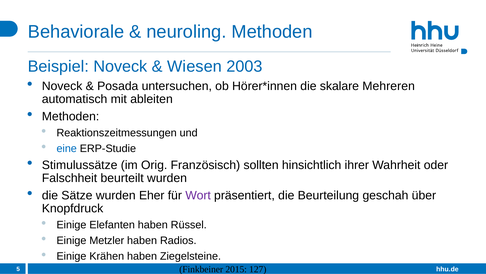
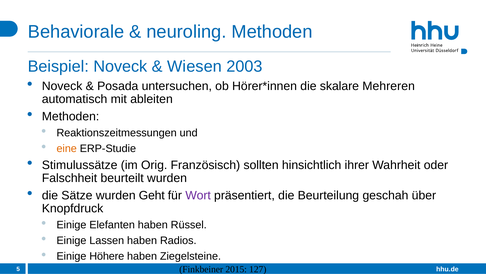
eine colour: blue -> orange
Eher: Eher -> Geht
Metzler: Metzler -> Lassen
Krähen: Krähen -> Höhere
